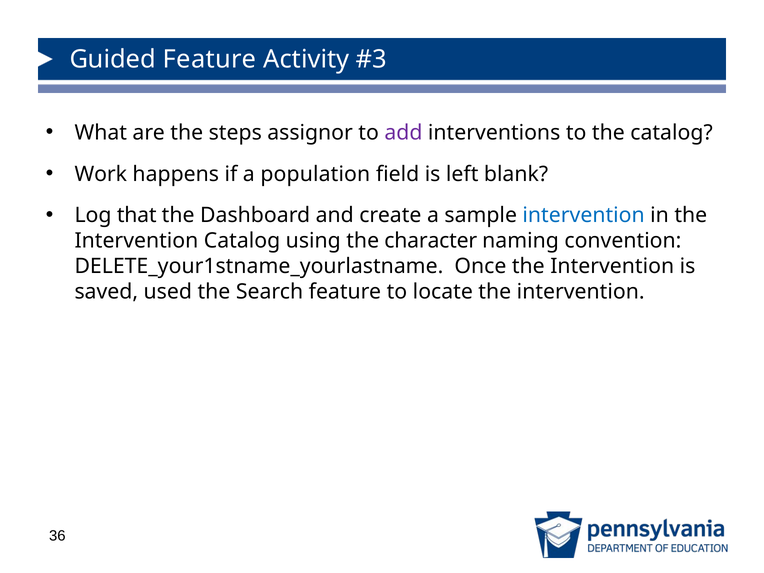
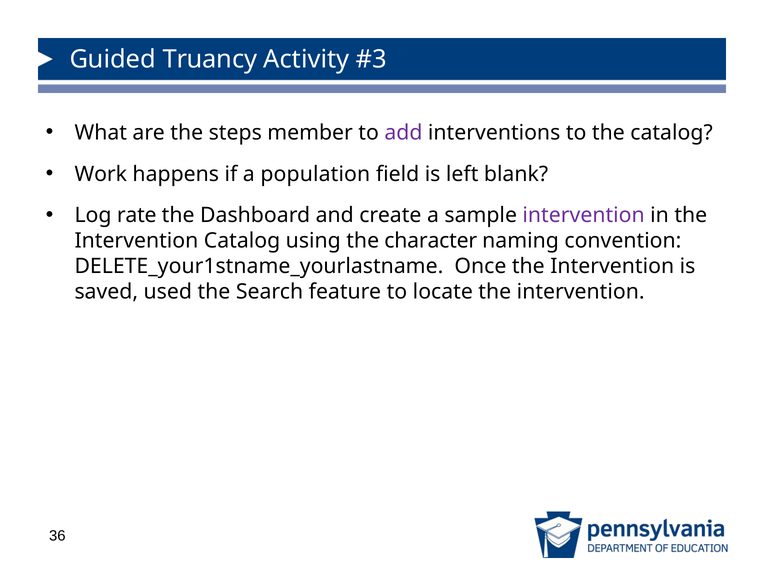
Guided Feature: Feature -> Truancy
assignor: assignor -> member
that: that -> rate
intervention at (584, 215) colour: blue -> purple
